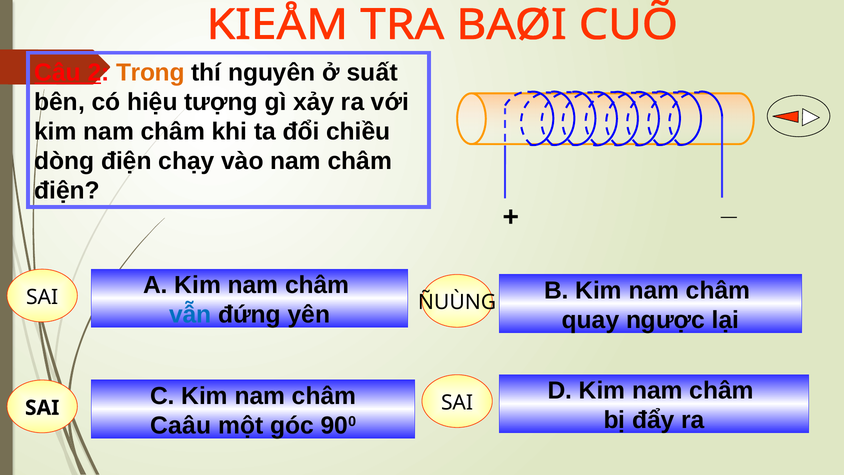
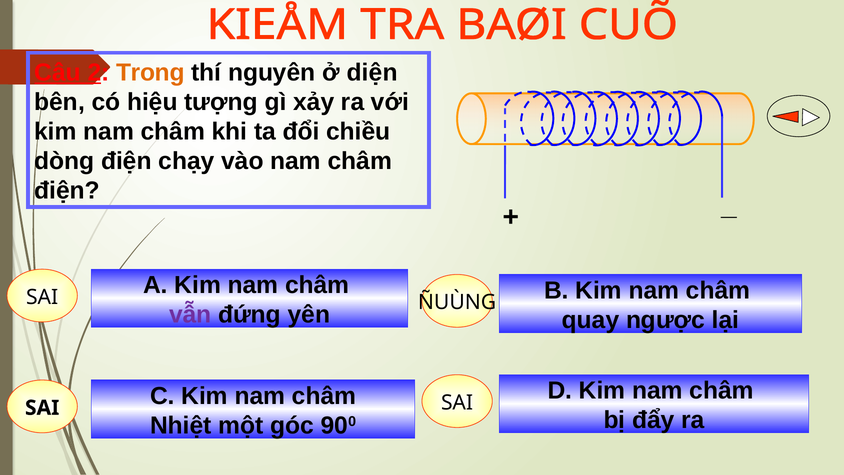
suất: suất -> diện
vẫn colour: blue -> purple
Caâu: Caâu -> Nhiệt
